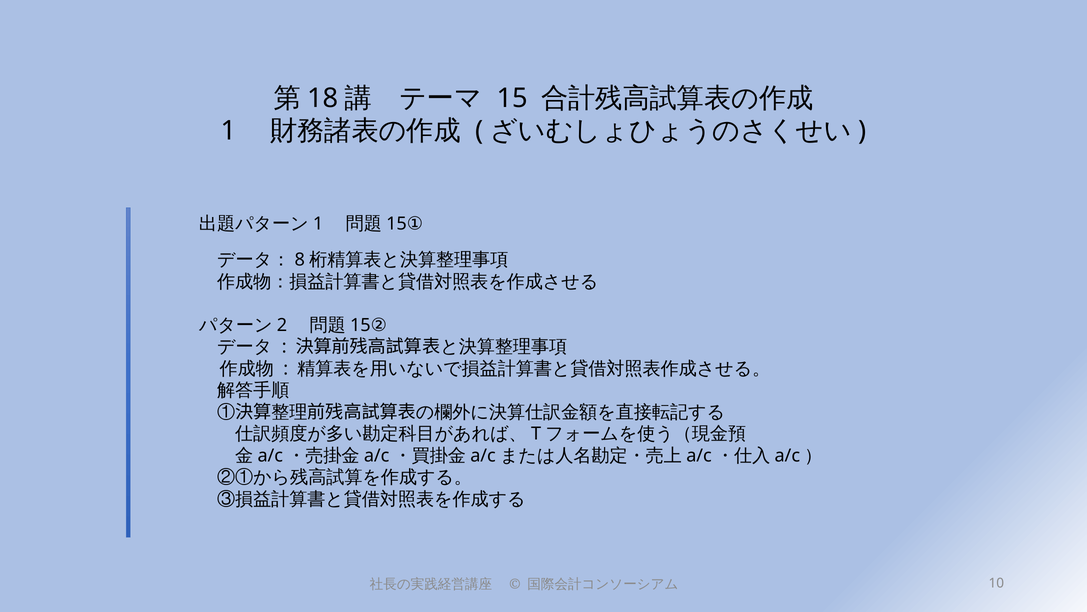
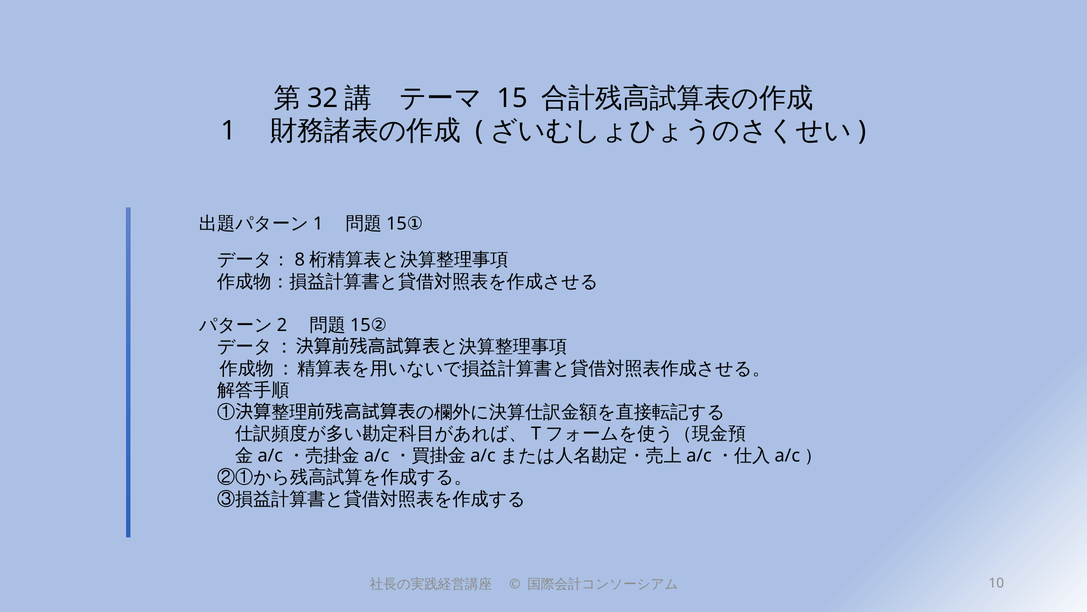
18: 18 -> 32
